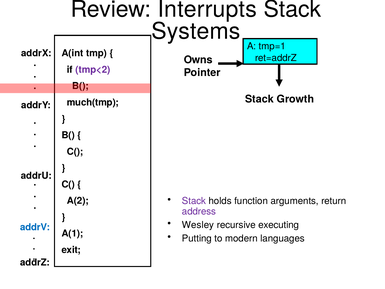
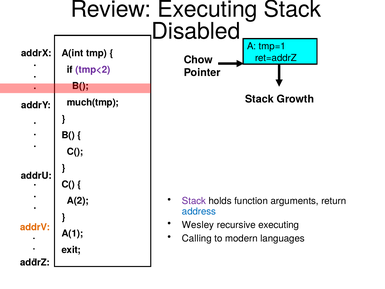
Review Interrupts: Interrupts -> Executing
Systems: Systems -> Disabled
Owns: Owns -> Chow
address colour: purple -> blue
addrV colour: blue -> orange
Putting: Putting -> Calling
